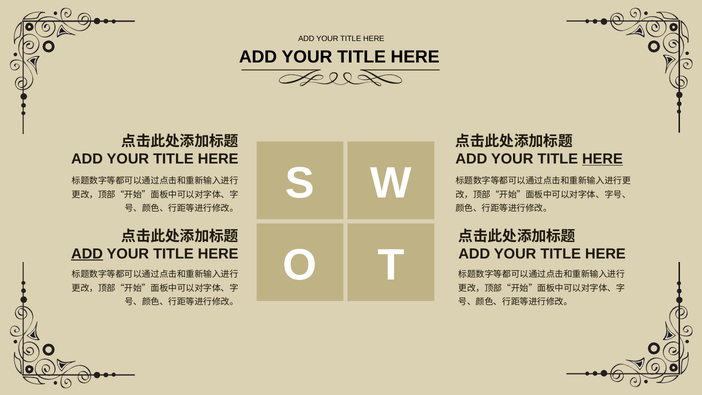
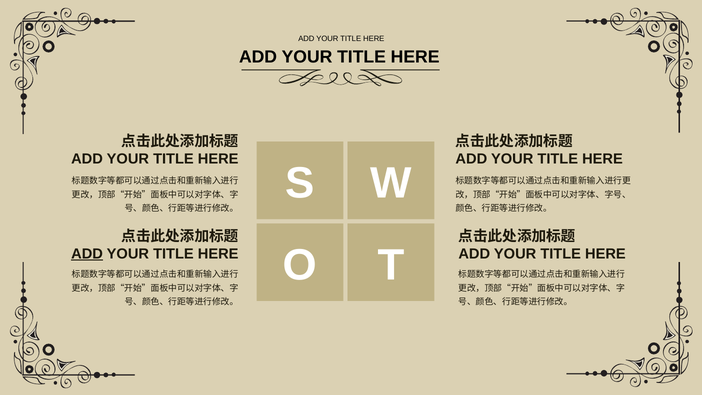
HERE at (602, 159) underline: present -> none
